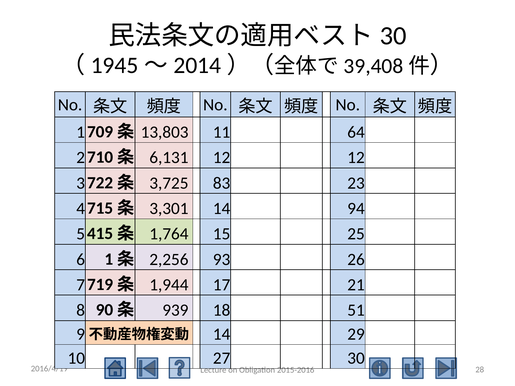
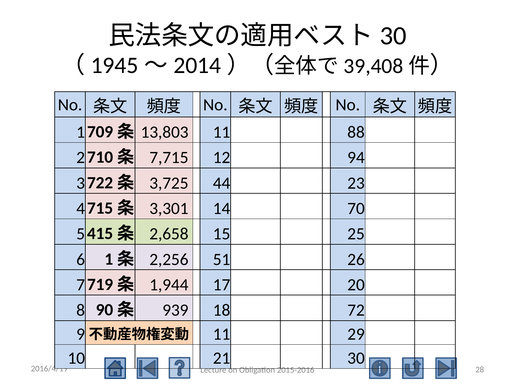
64: 64 -> 88
6,131: 6,131 -> 7,715
12 12: 12 -> 94
83: 83 -> 44
94: 94 -> 70
1,764: 1,764 -> 2,658
93: 93 -> 51
21: 21 -> 20
51: 51 -> 72
14 at (222, 334): 14 -> 11
27: 27 -> 21
